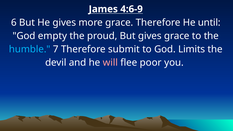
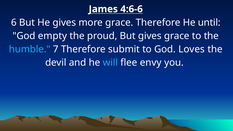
4:6-9: 4:6-9 -> 4:6-6
Limits: Limits -> Loves
will colour: pink -> light blue
poor: poor -> envy
